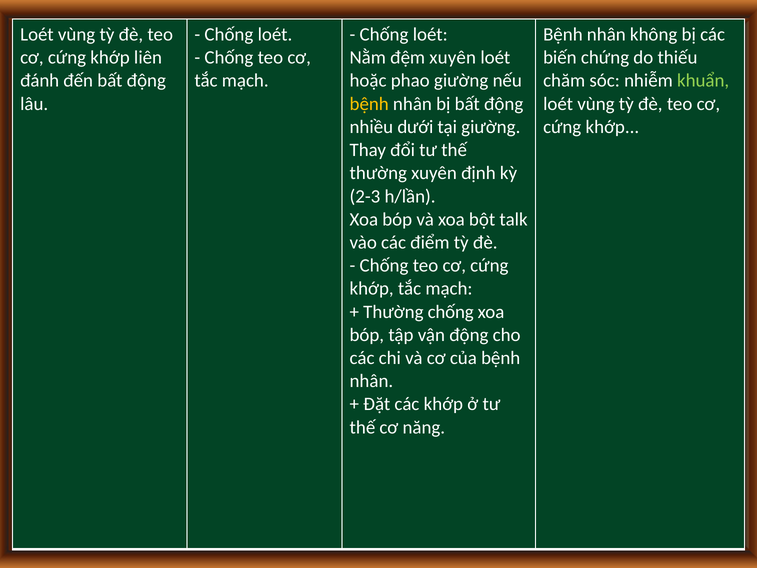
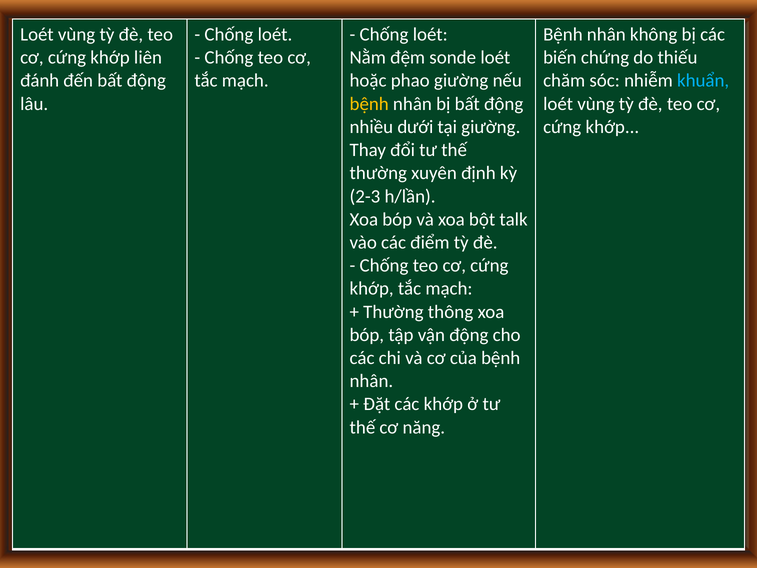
đệm xuyên: xuyên -> sonde
khuẩn colour: light green -> light blue
Thường chống: chống -> thông
